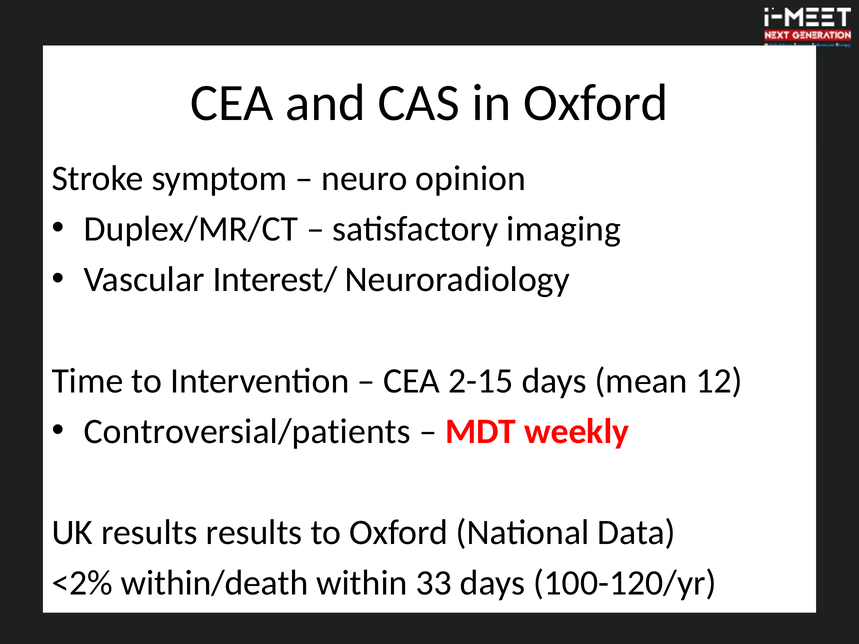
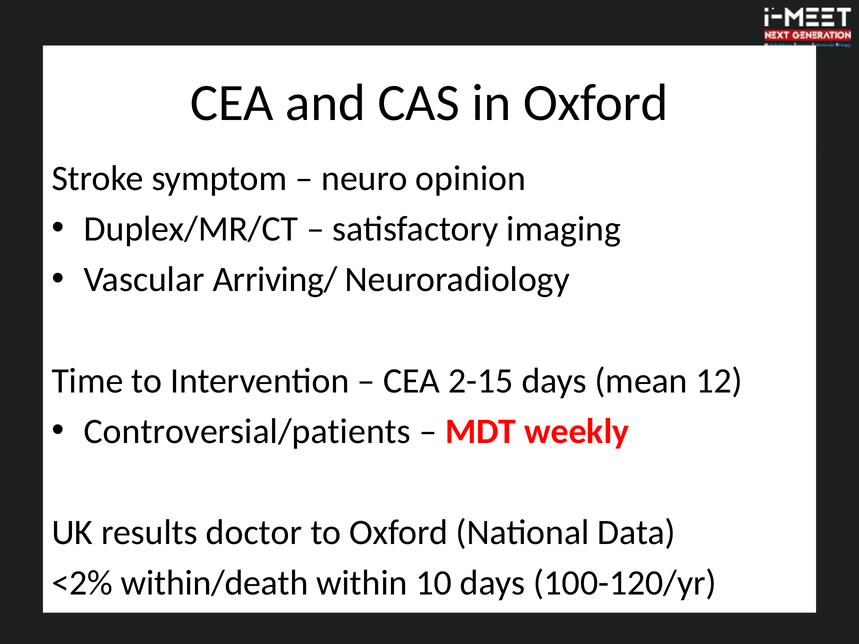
Interest/: Interest/ -> Arriving/
results results: results -> doctor
33: 33 -> 10
